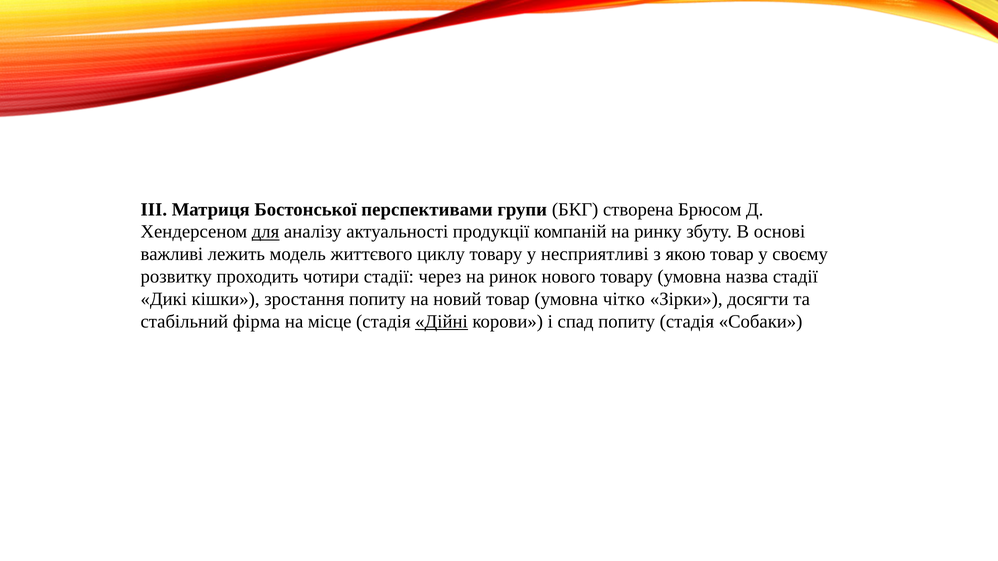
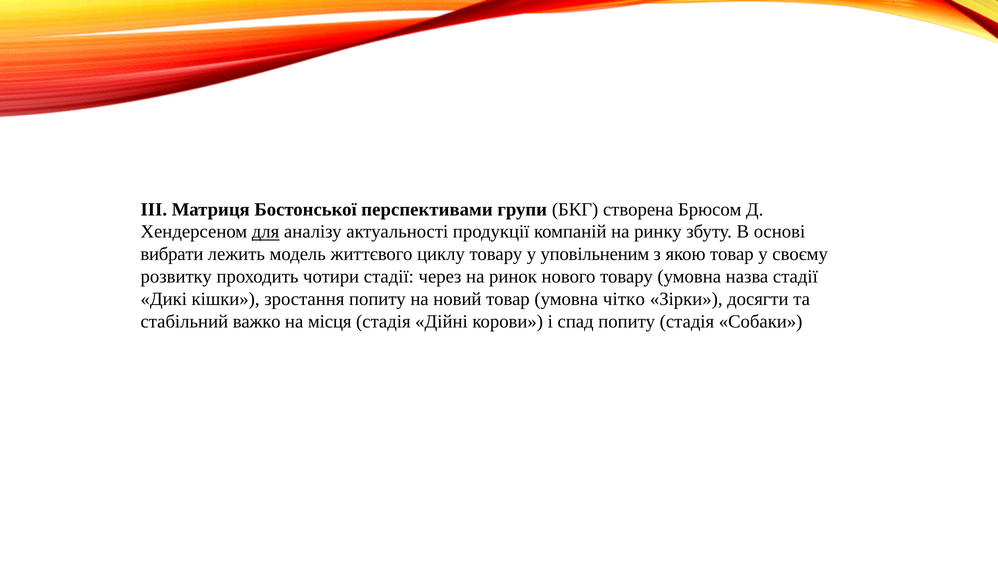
важливі: важливі -> вибрати
несприятливі: несприятливі -> уповільненим
фірма: фірма -> важко
місце: місце -> місця
Дійні underline: present -> none
